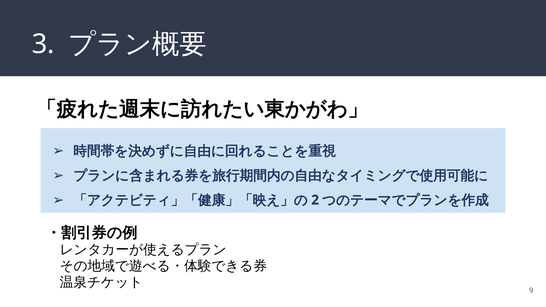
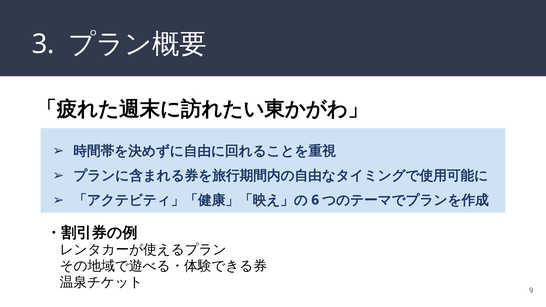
2: 2 -> 6
